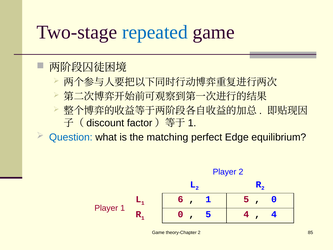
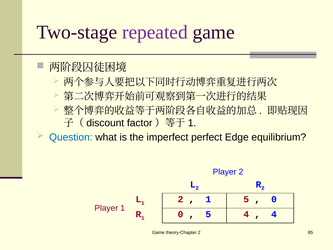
repeated colour: blue -> purple
matching: matching -> imperfect
1 6: 6 -> 2
